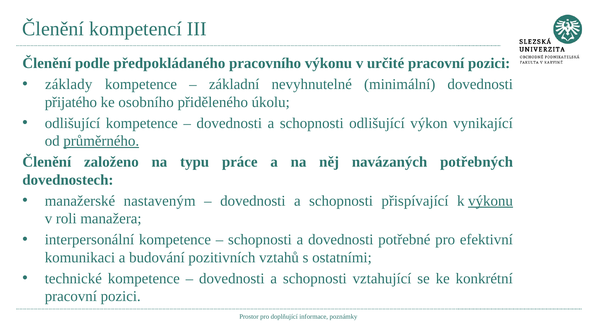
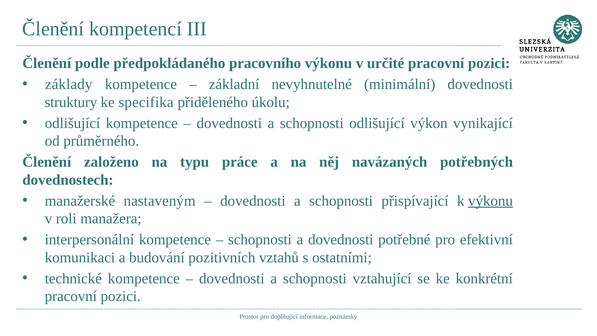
přijatého: přijatého -> struktury
osobního: osobního -> specifika
průměrného underline: present -> none
